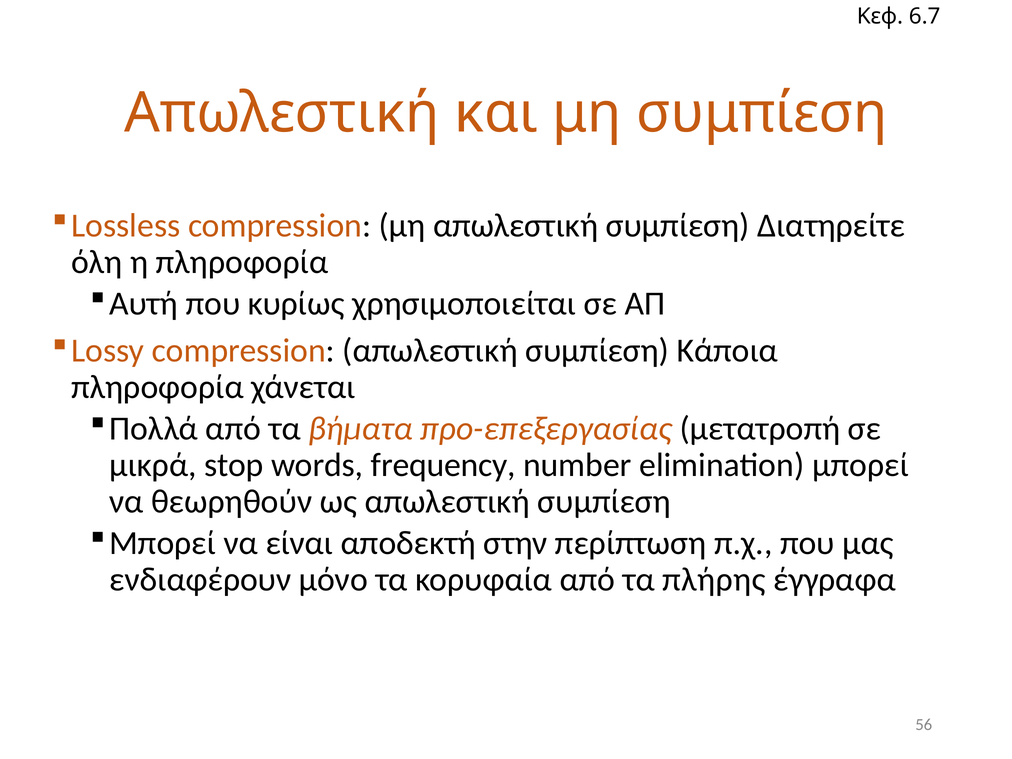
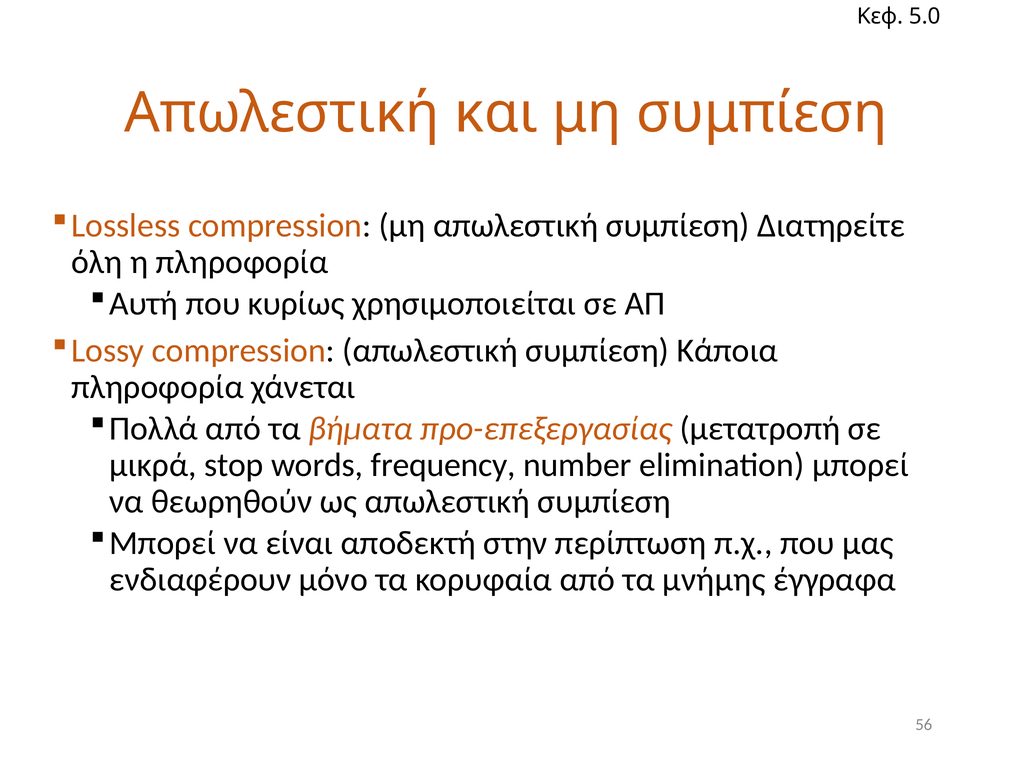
6.7: 6.7 -> 5.0
πλήρης: πλήρης -> μνήμης
